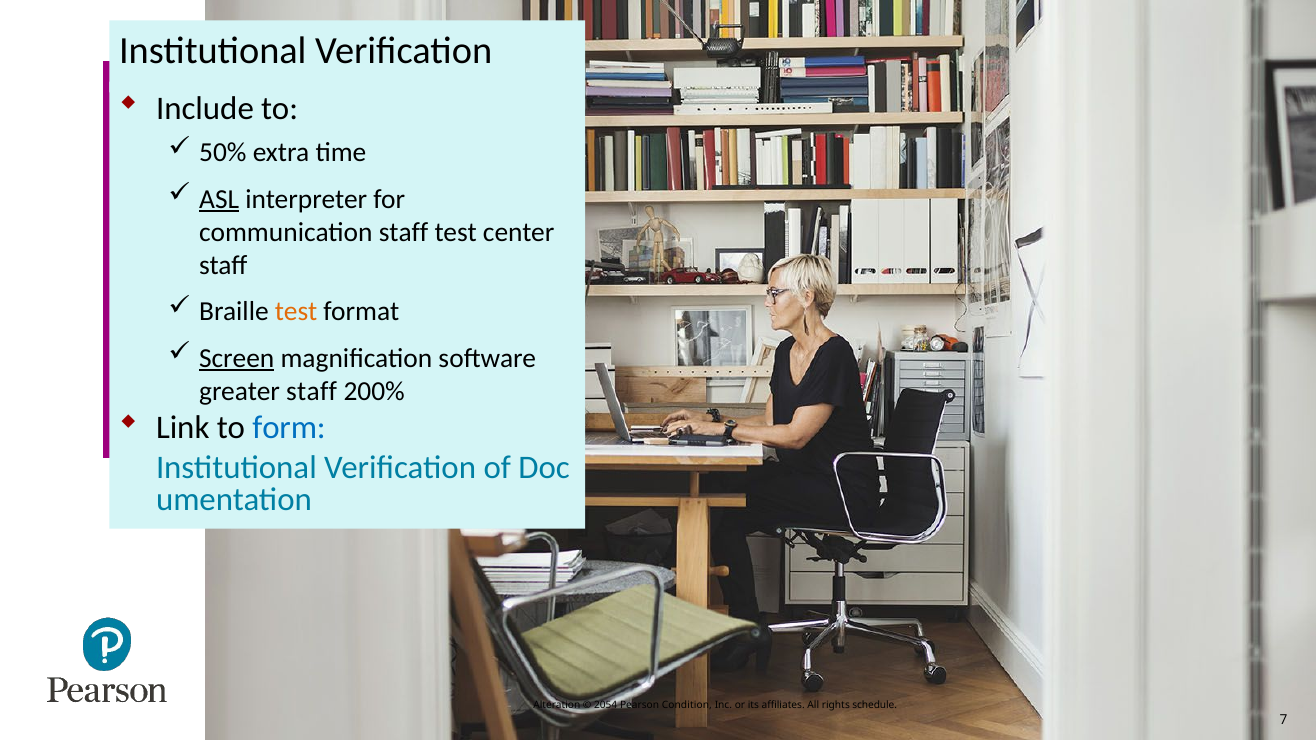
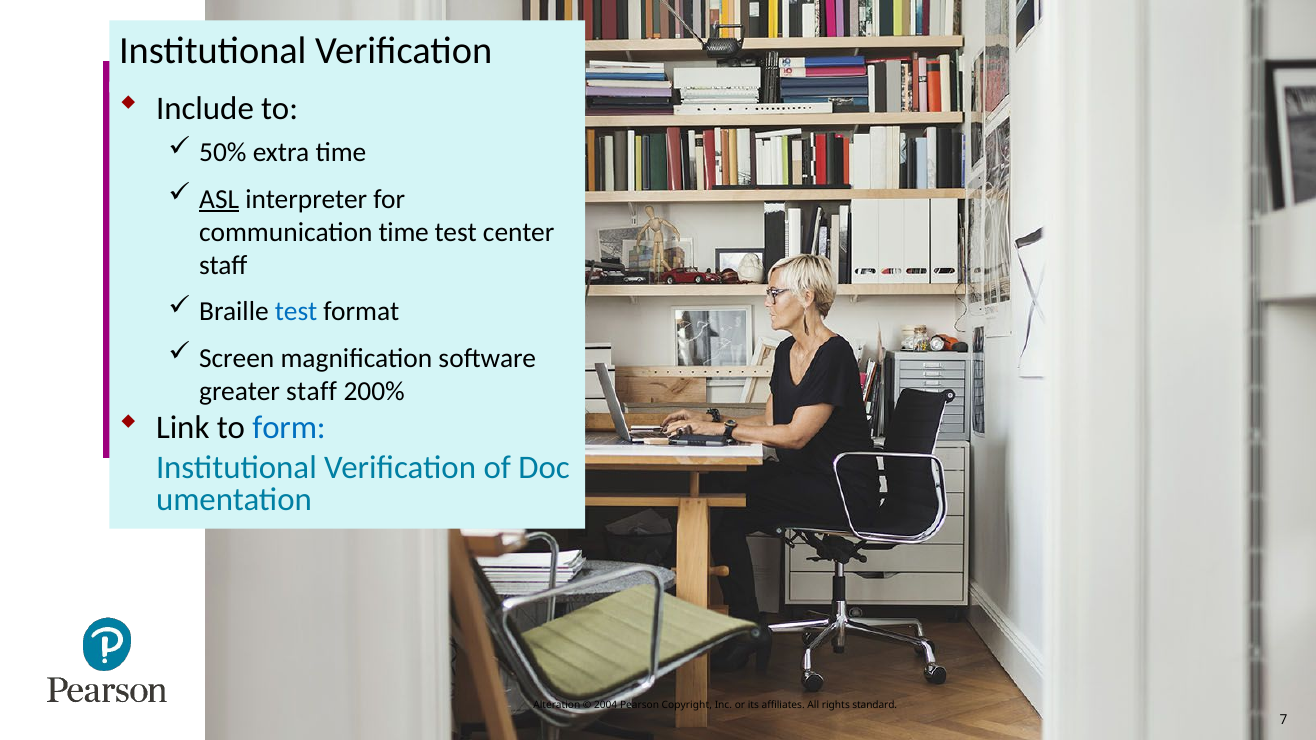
communication staff: staff -> time
test at (296, 312) colour: orange -> blue
Screen underline: present -> none
2054: 2054 -> 2004
Condition: Condition -> Copyright
schedule: schedule -> standard
